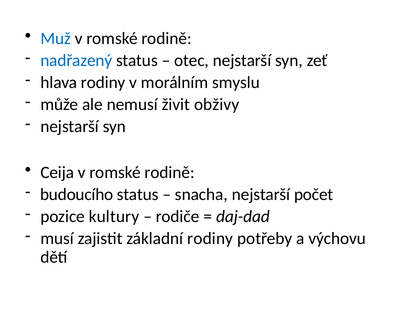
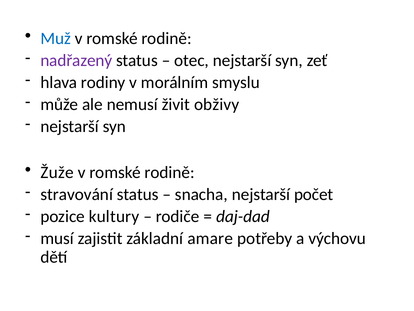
nadřazený colour: blue -> purple
Ceija: Ceija -> Žuže
budoucího: budoucího -> stravování
základní rodiny: rodiny -> amare
